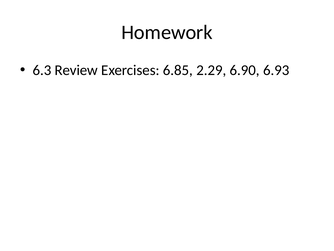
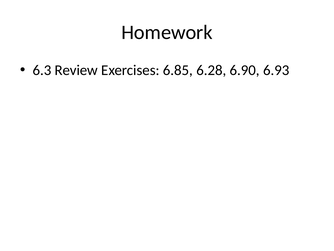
2.29: 2.29 -> 6.28
